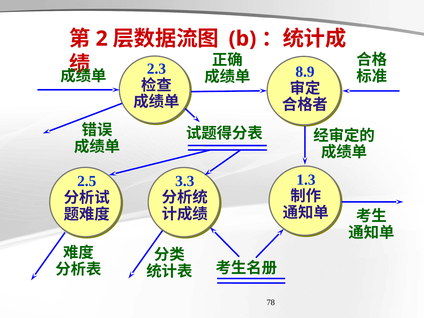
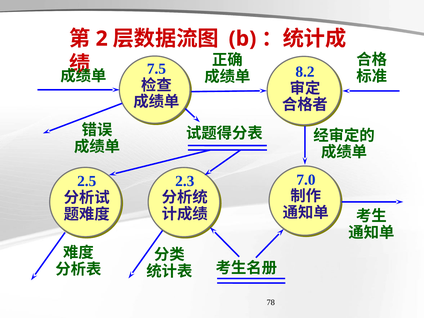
2.3: 2.3 -> 7.5
8.9: 8.9 -> 8.2
1.3: 1.3 -> 7.0
3.3: 3.3 -> 2.3
